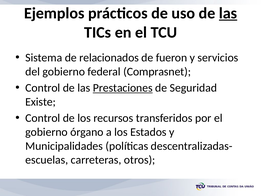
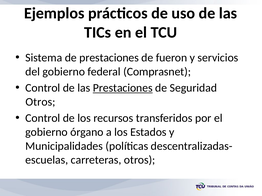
las at (228, 13) underline: present -> none
de relacionados: relacionados -> prestaciones
Existe at (41, 102): Existe -> Otros
